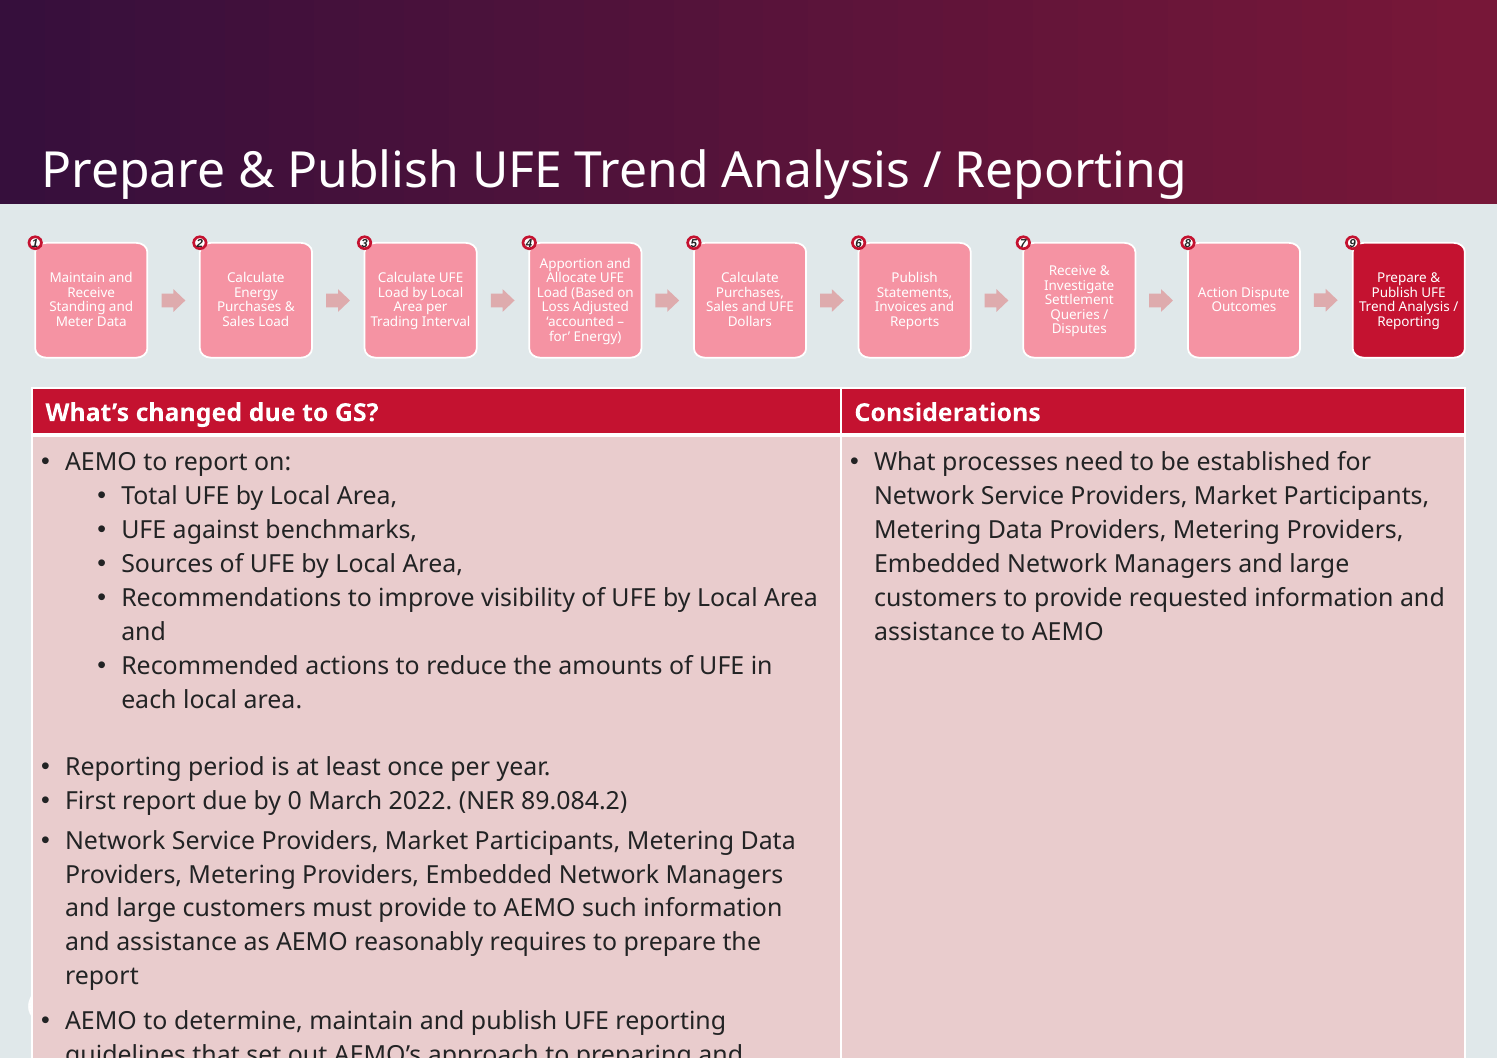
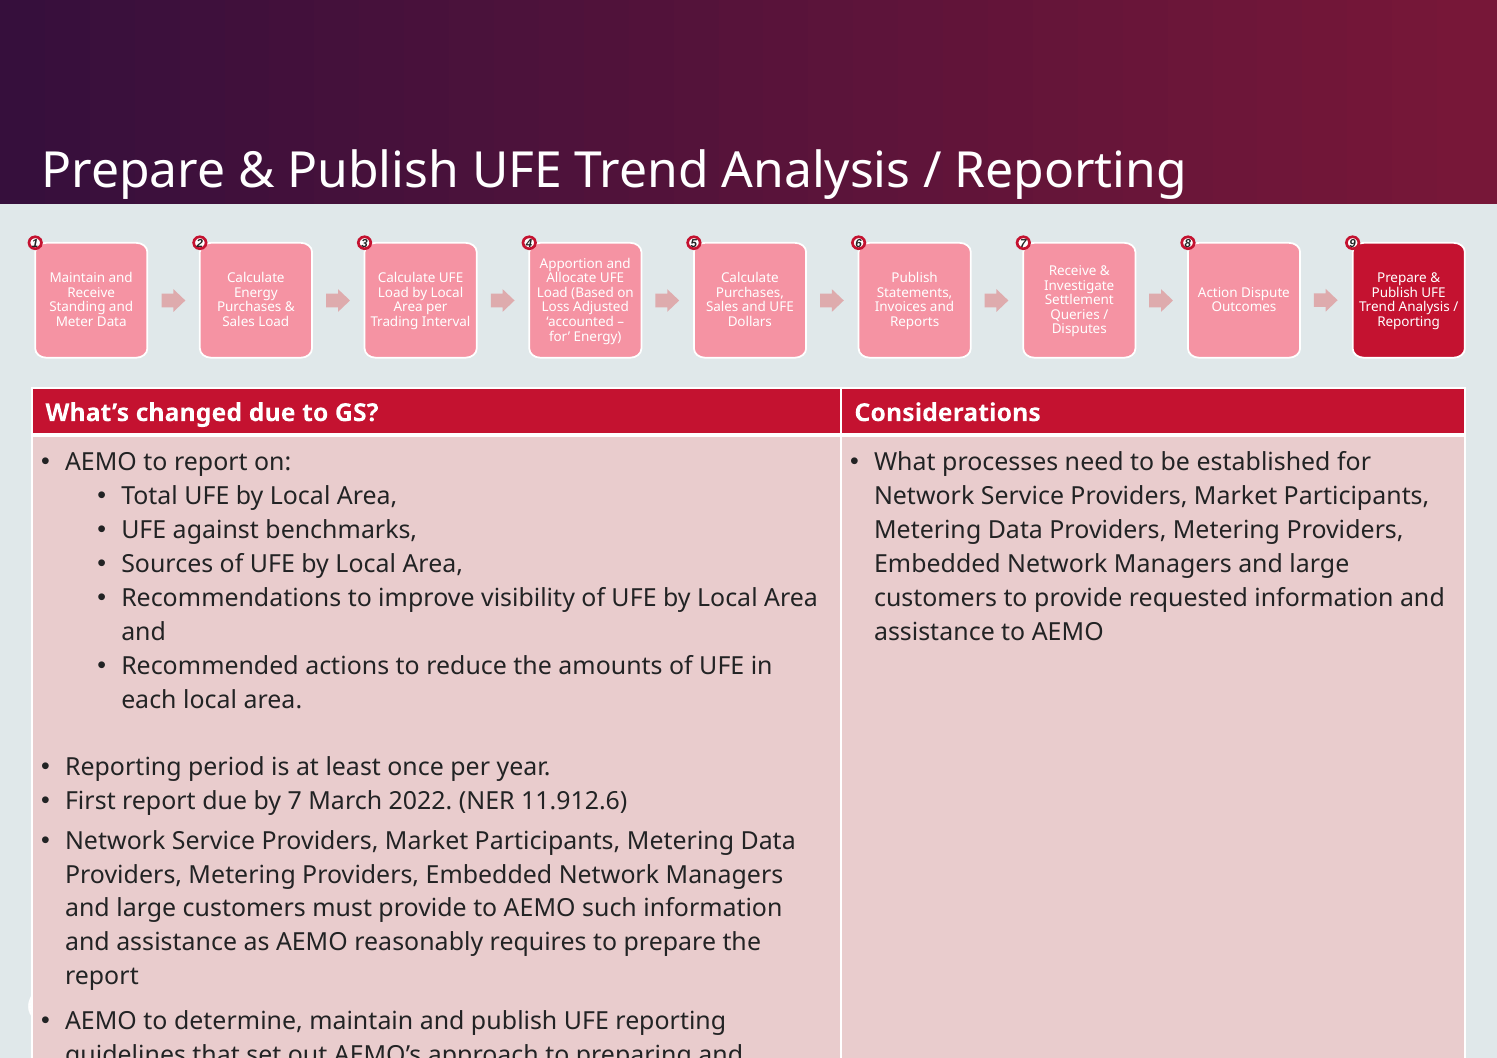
by 0: 0 -> 7
89.084.2: 89.084.2 -> 11.912.6
